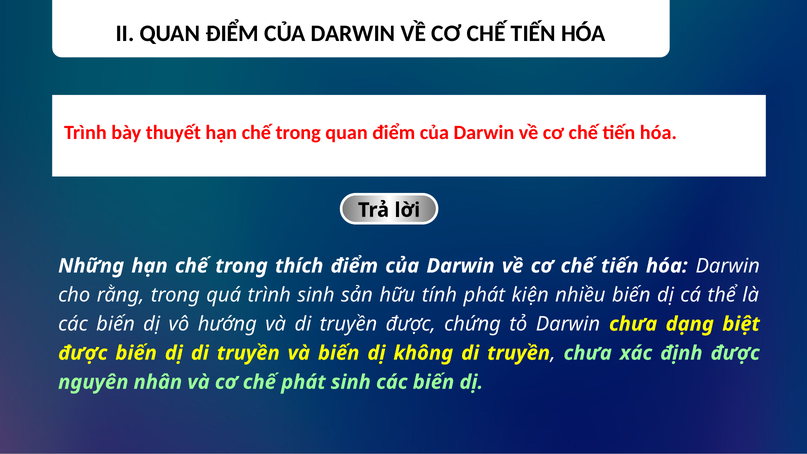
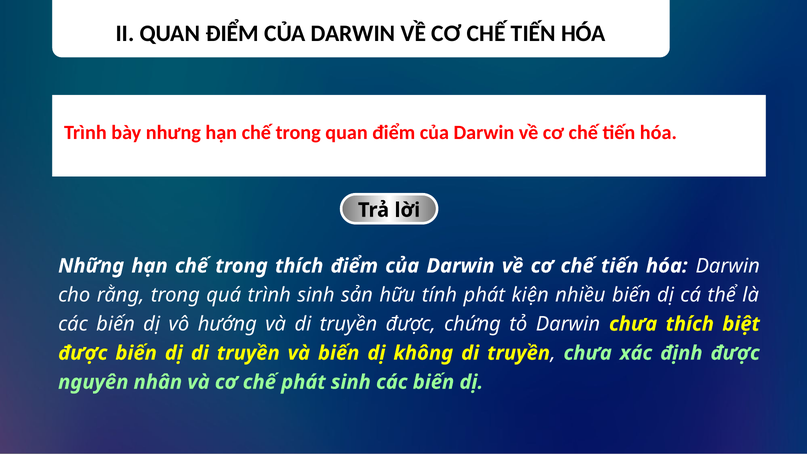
thuyết: thuyết -> nhưng
chưa dạng: dạng -> thích
